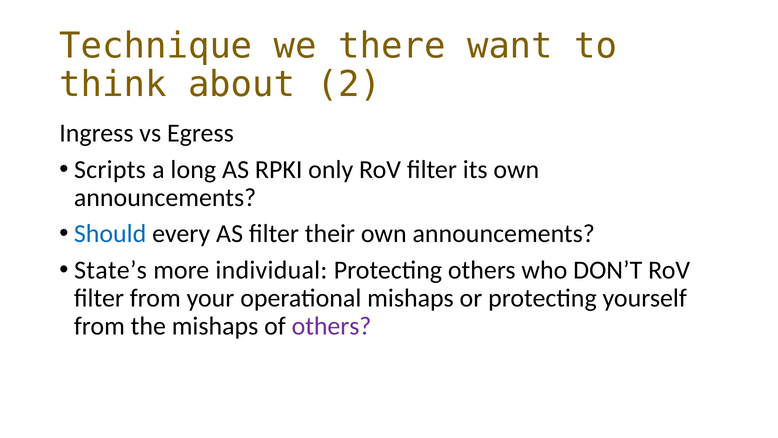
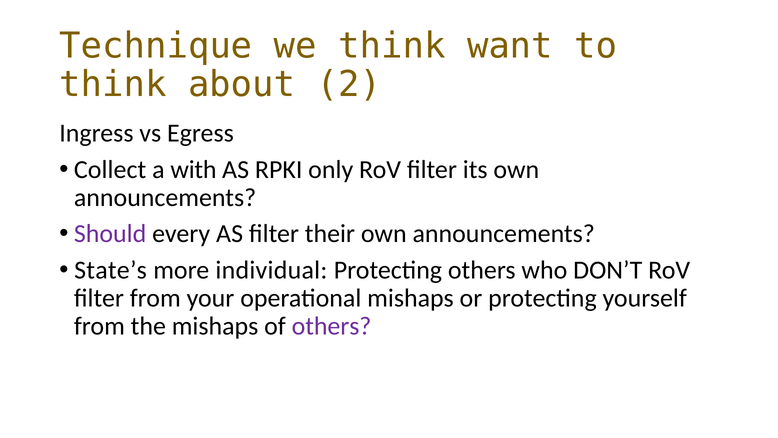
we there: there -> think
Scripts: Scripts -> Collect
long: long -> with
Should colour: blue -> purple
